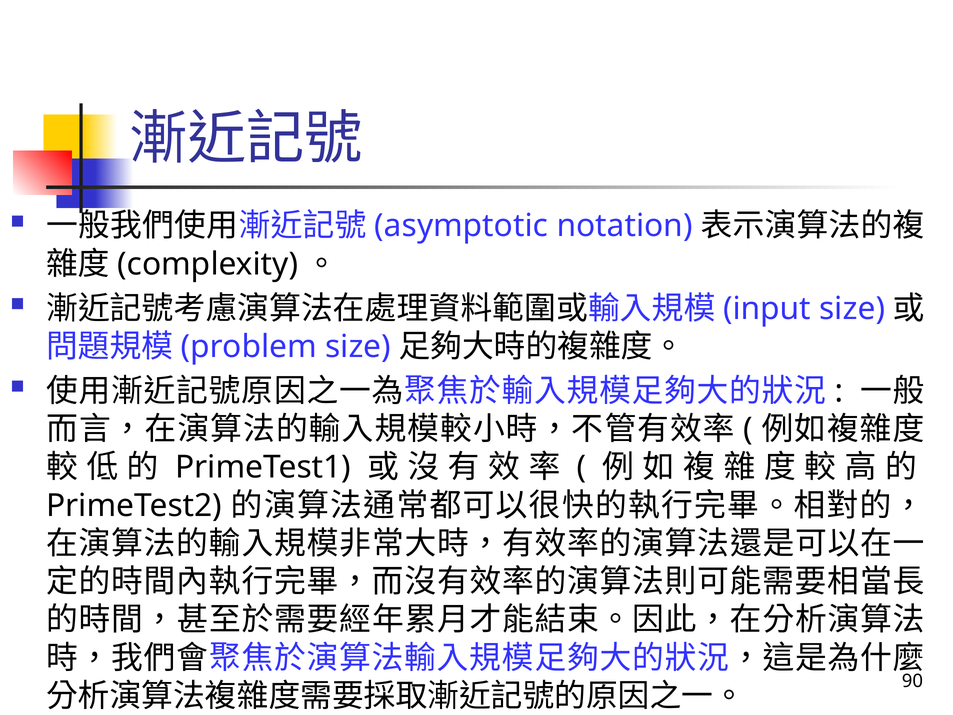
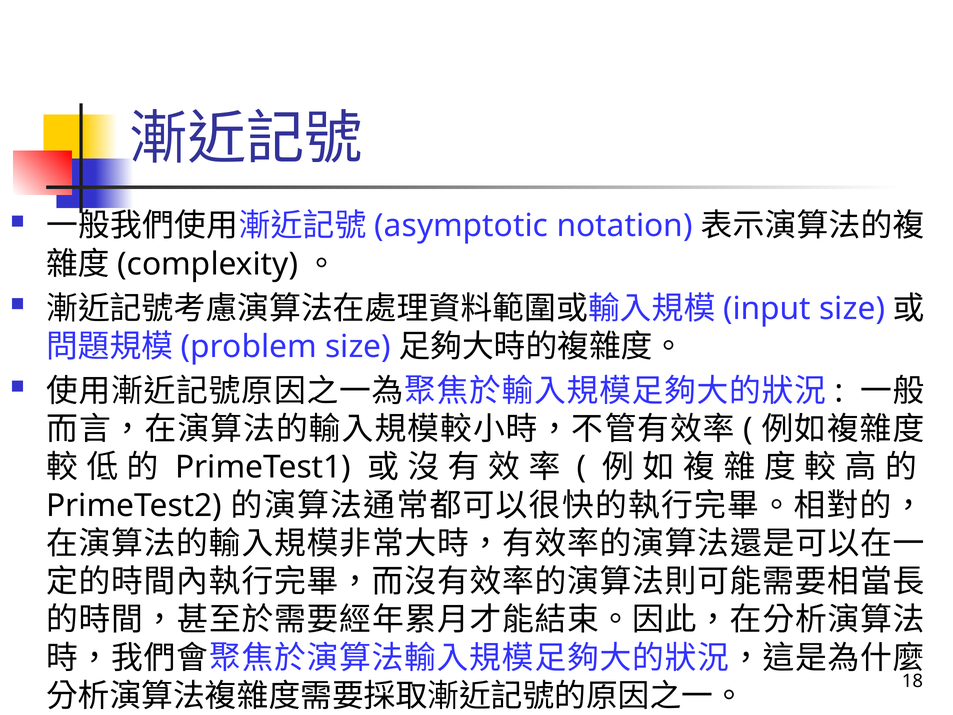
90: 90 -> 18
